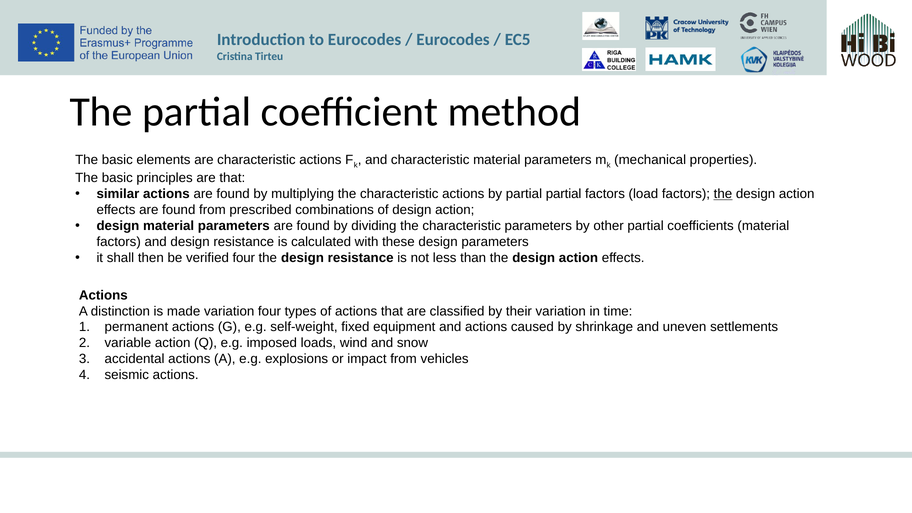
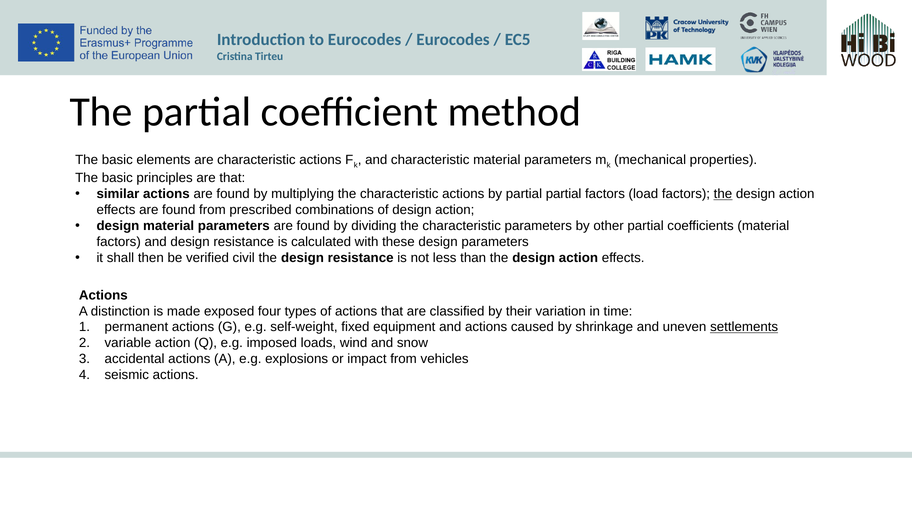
verified four: four -> civil
made variation: variation -> exposed
settlements underline: none -> present
